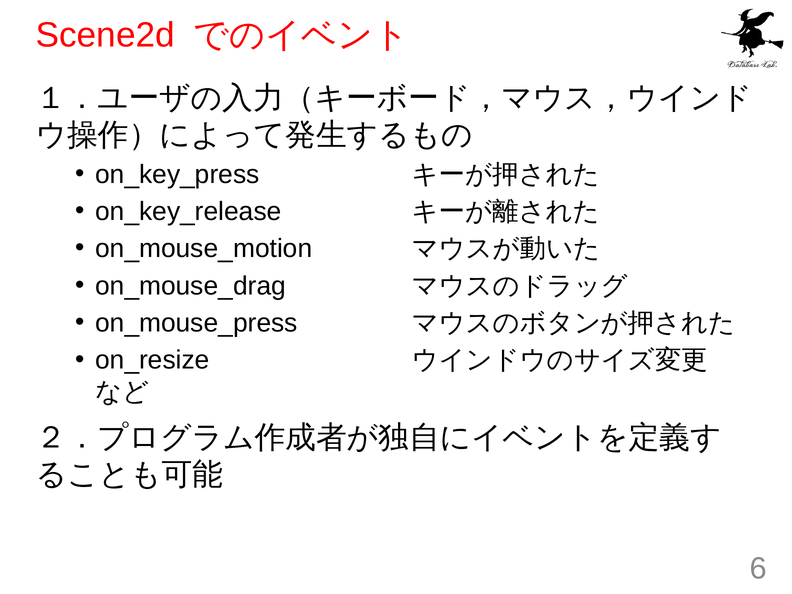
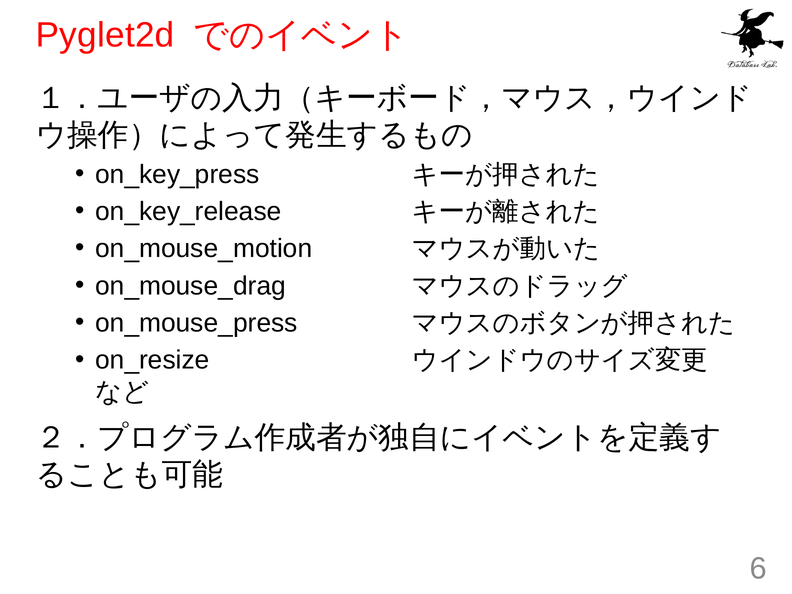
Scene2d: Scene2d -> Pyglet2d
